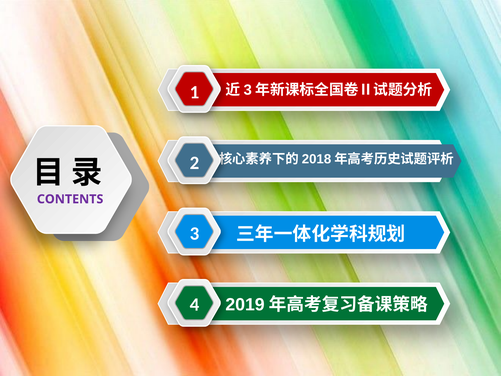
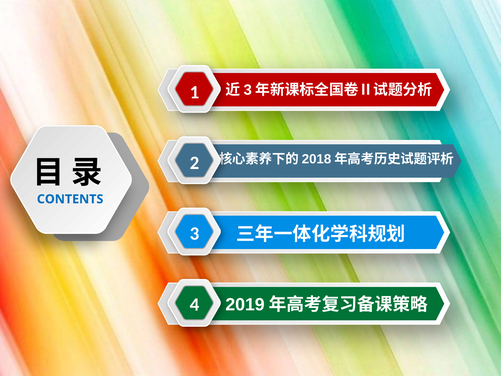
CONTENTS colour: purple -> blue
